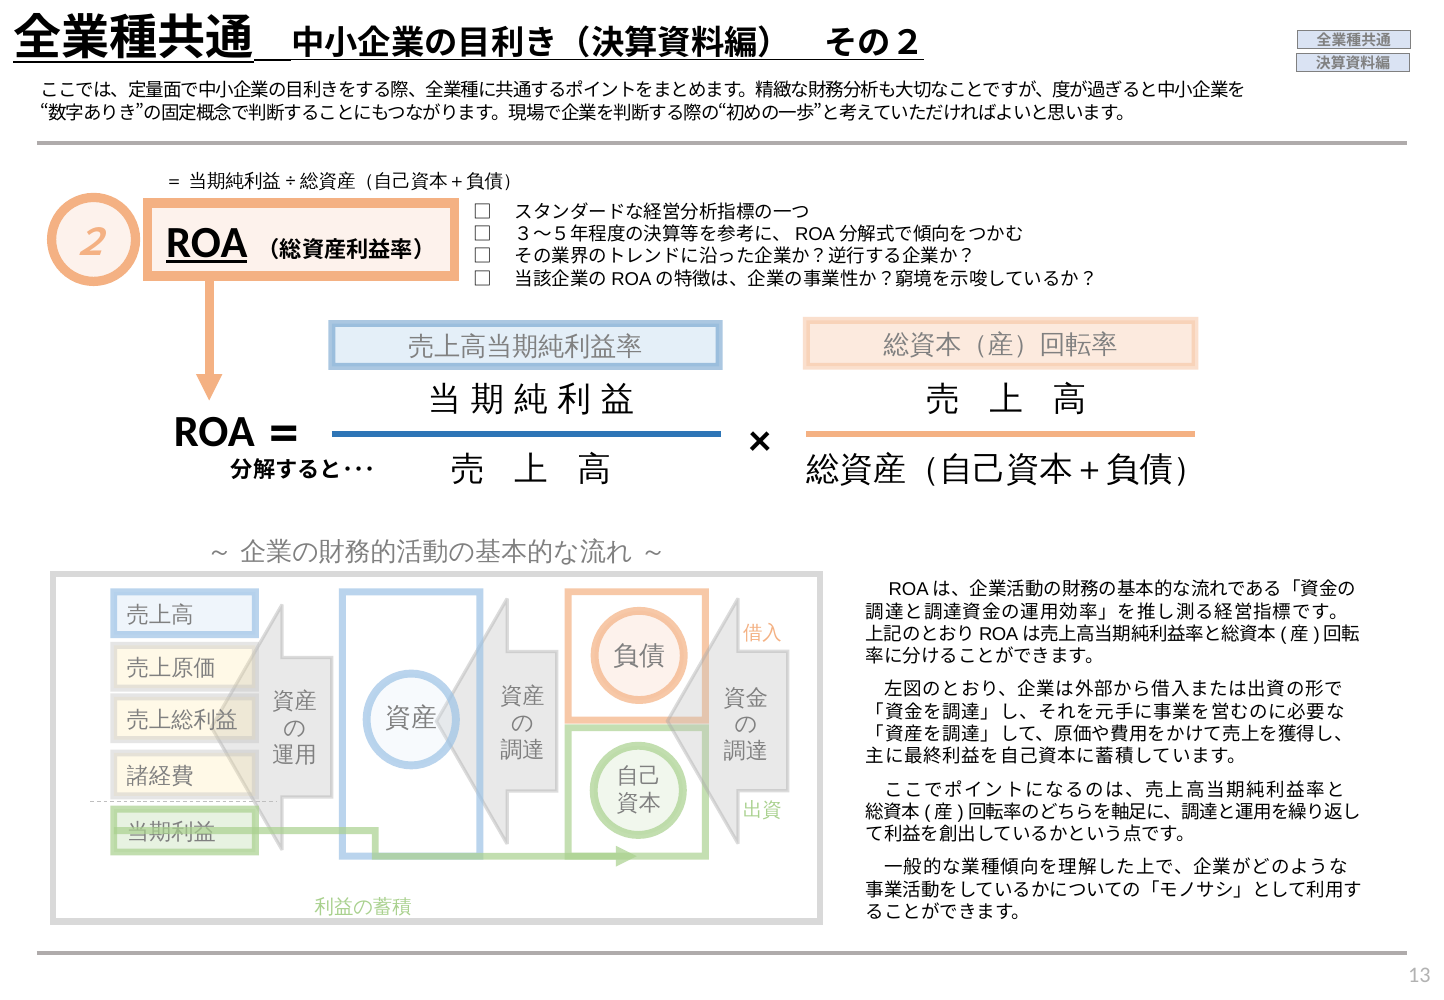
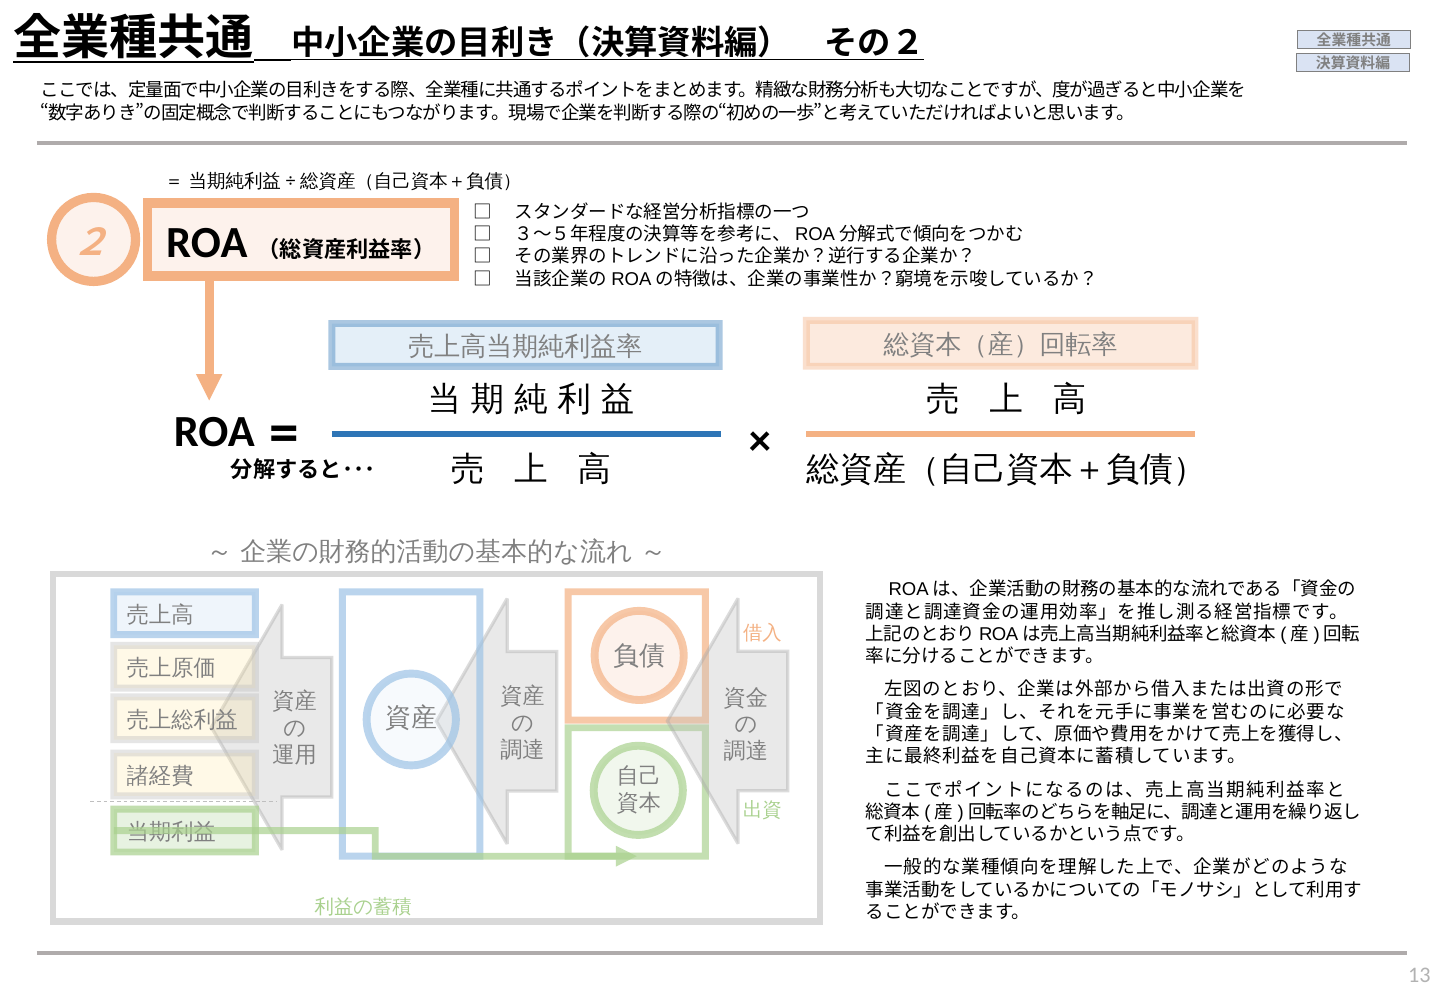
ROA at (207, 242) underline: present -> none
